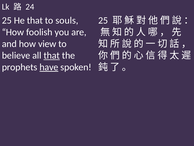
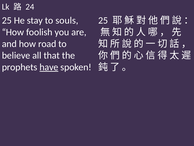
He that: that -> stay
view: view -> road
that at (52, 55) underline: present -> none
